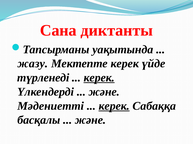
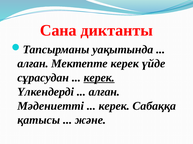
жазу at (33, 64): жазу -> алған
түрленеді: түрленеді -> сұрасудан
және at (104, 92): және -> алған
керек at (114, 106) underline: present -> none
басқалы: басқалы -> қатысы
